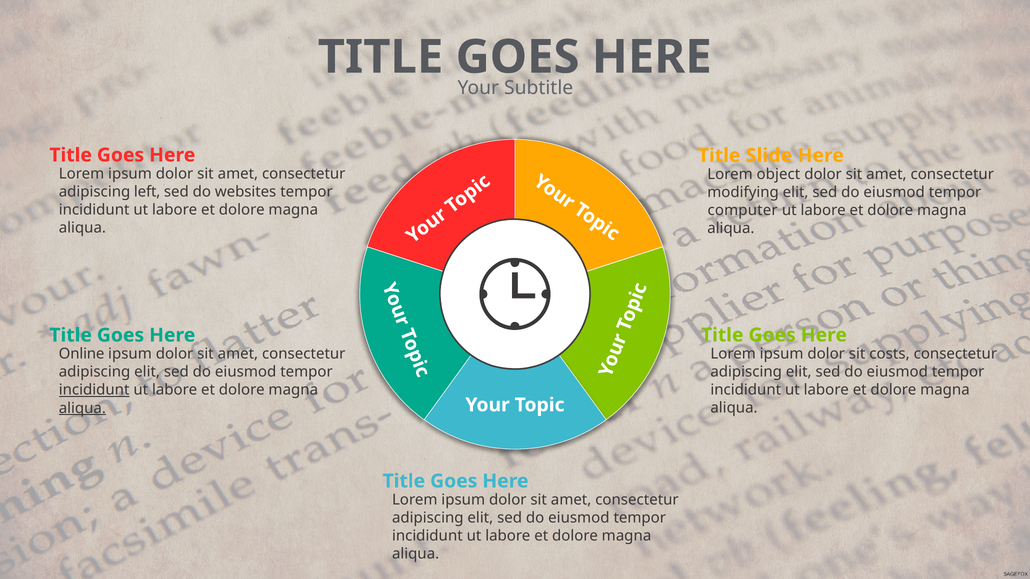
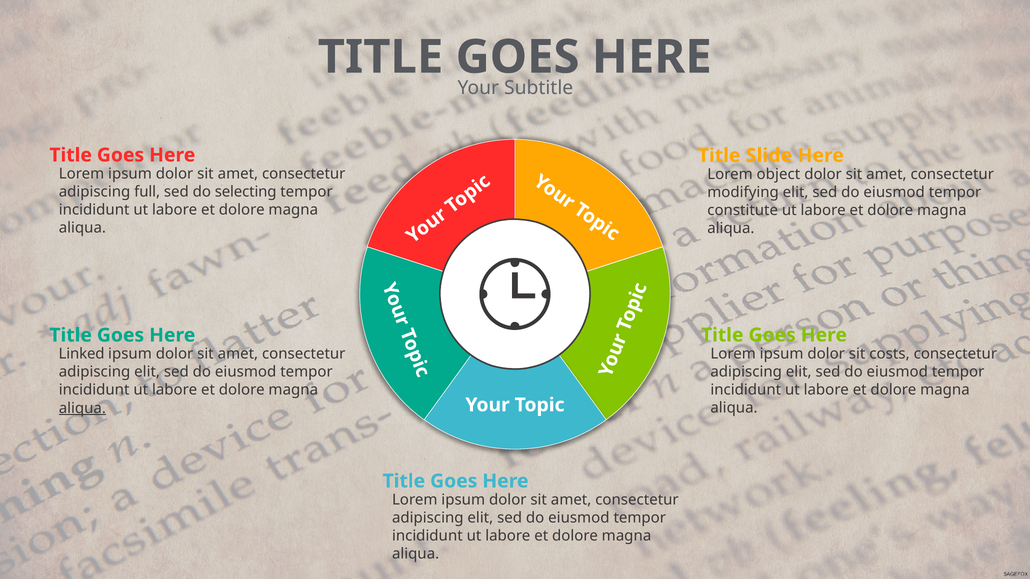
left: left -> full
websites: websites -> selecting
computer: computer -> constitute
Online: Online -> Linked
incididunt at (94, 390) underline: present -> none
